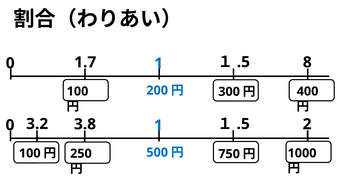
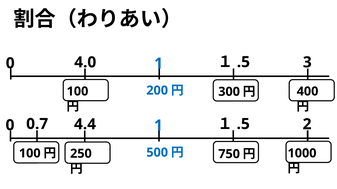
1.7: 1.7 -> 4.0
8: 8 -> 3
3.2: 3.2 -> 0.7
3.8: 3.8 -> 4.4
